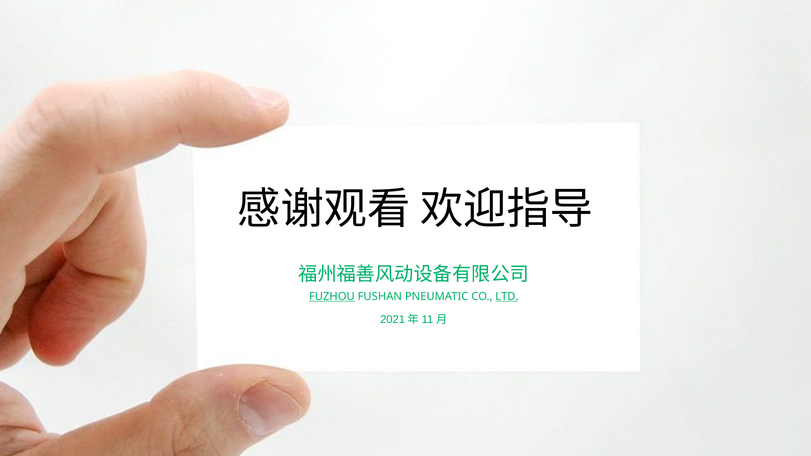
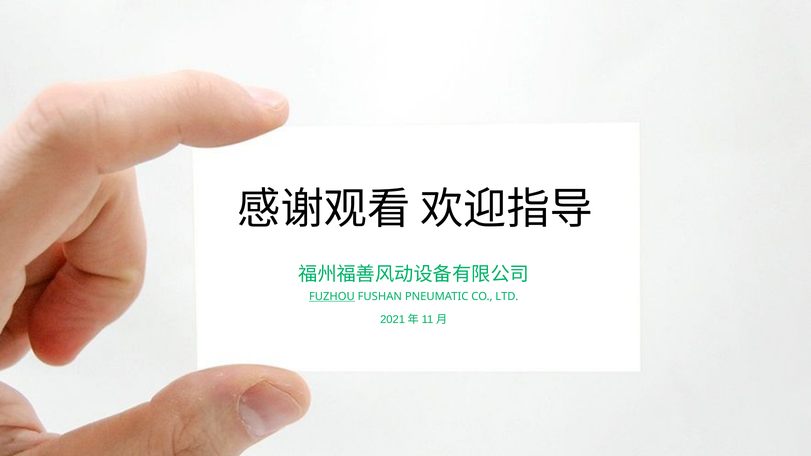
LTD underline: present -> none
